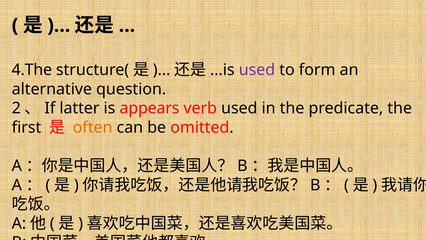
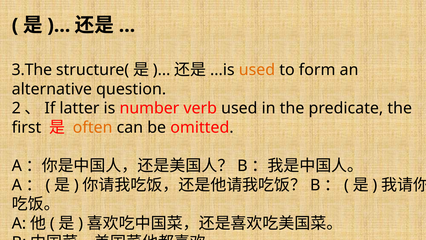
4.The: 4.The -> 3.The
used at (257, 70) colour: purple -> orange
appears: appears -> number
